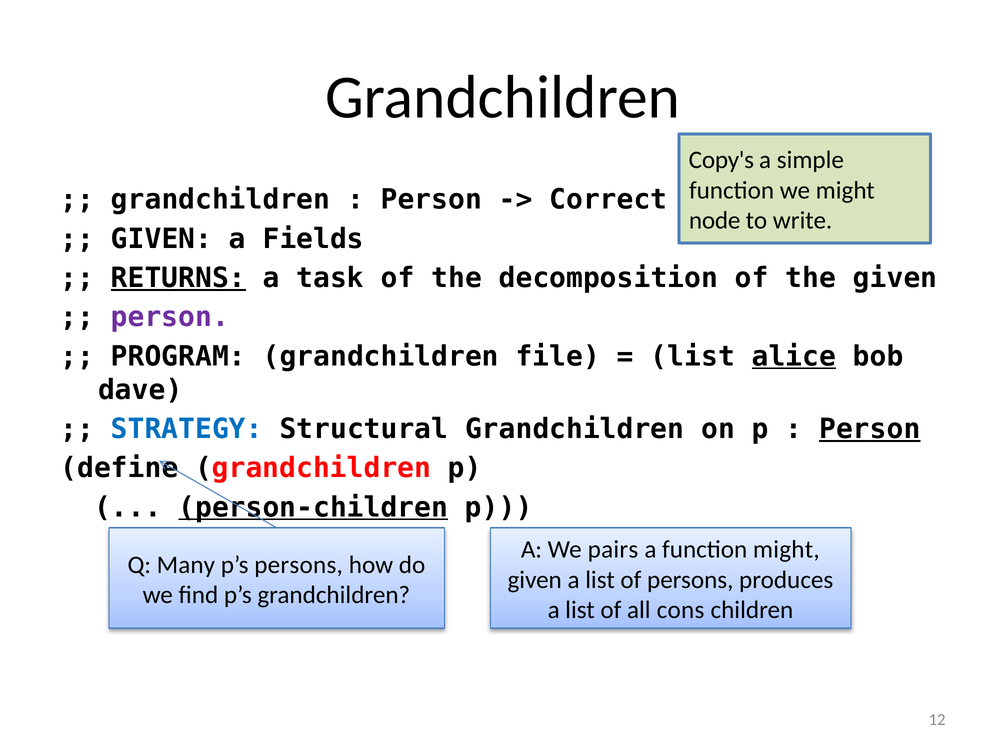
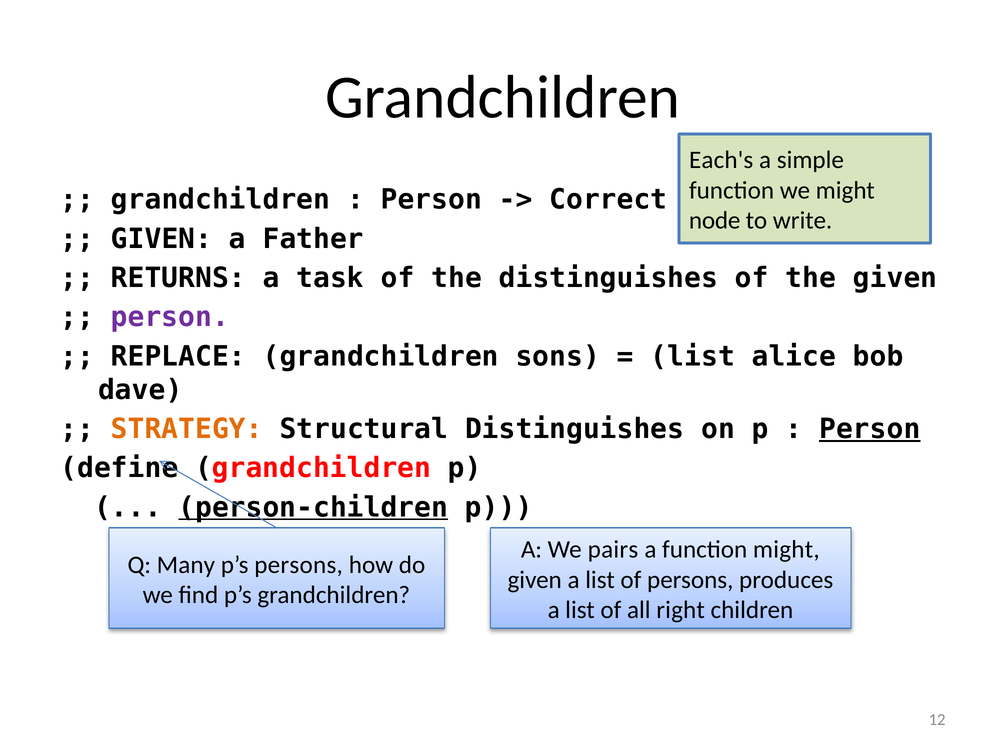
Copy's: Copy's -> Each's
Fields: Fields -> Father
RETURNS underline: present -> none
the decomposition: decomposition -> distinguishes
PROGRAM: PROGRAM -> REPLACE
file: file -> sons
alice underline: present -> none
STRATEGY colour: blue -> orange
Structural Grandchildren: Grandchildren -> Distinguishes
cons: cons -> right
